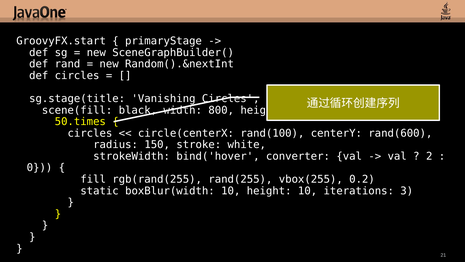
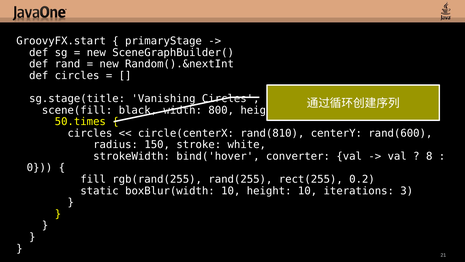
rand(100: rand(100 -> rand(810
2: 2 -> 8
vbox(255: vbox(255 -> rect(255
